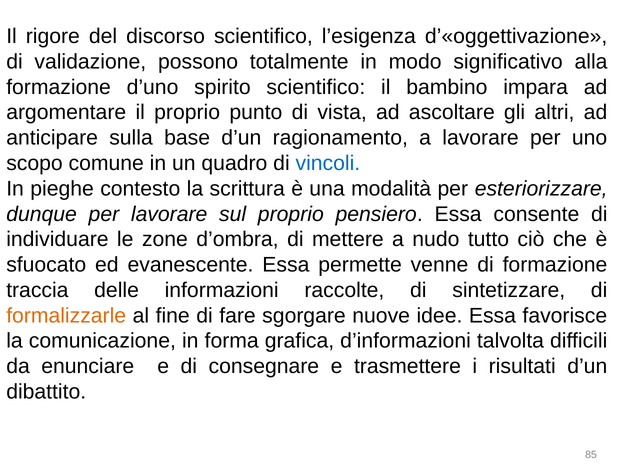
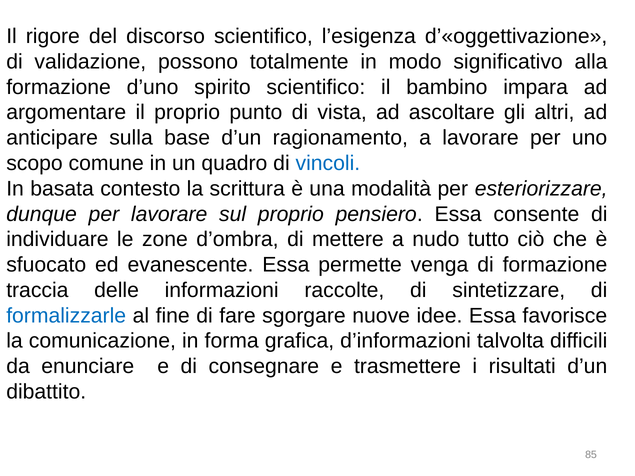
pieghe: pieghe -> basata
venne: venne -> venga
formalizzarle colour: orange -> blue
